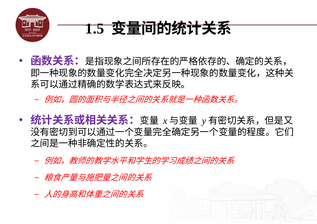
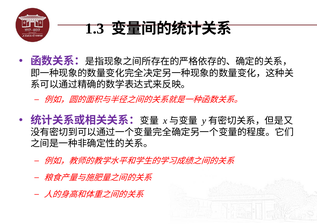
1.5: 1.5 -> 1.3
